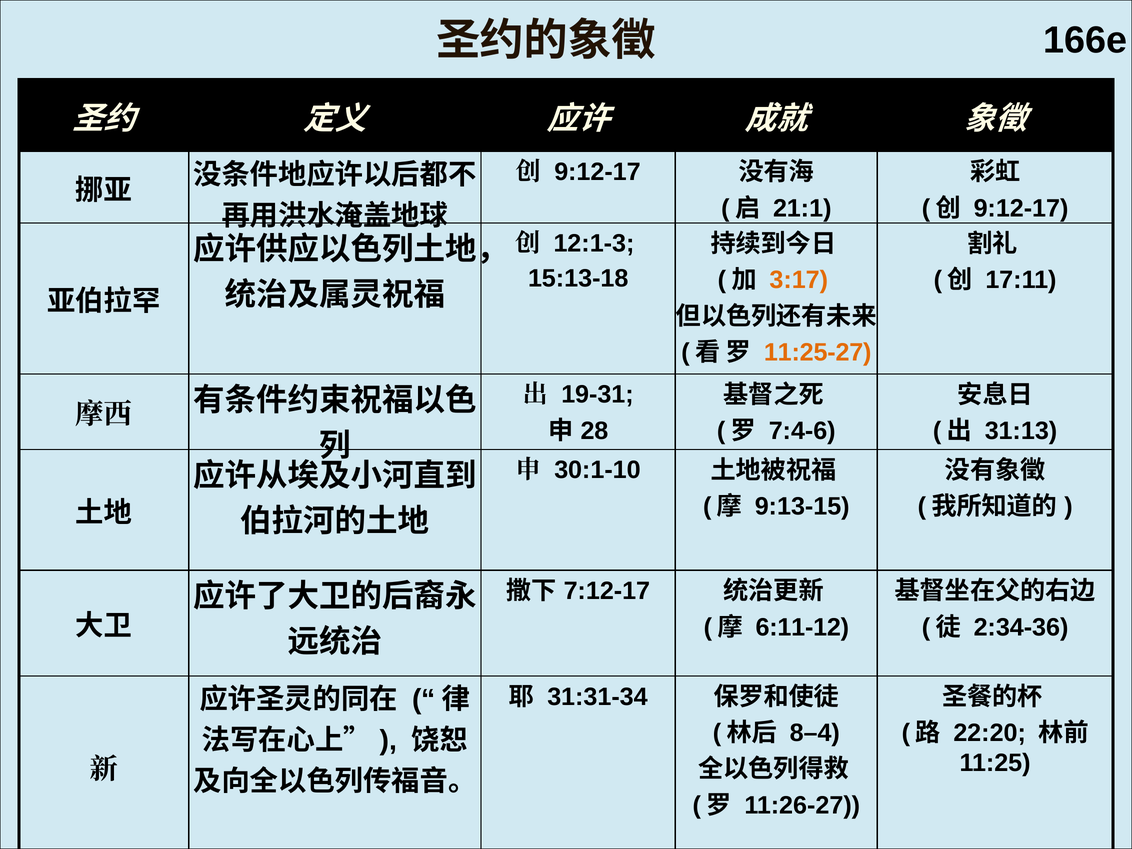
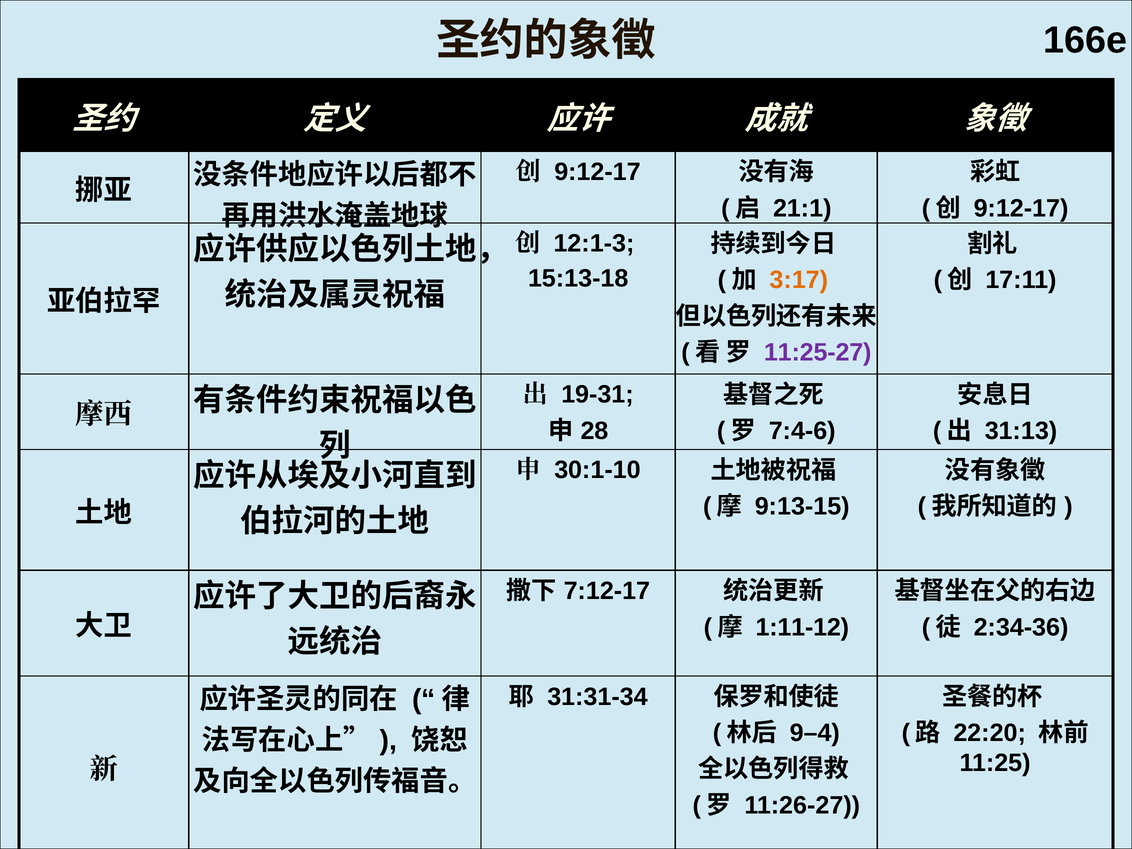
11:25-27 colour: orange -> purple
6:11-12: 6:11-12 -> 1:11-12
8–4: 8–4 -> 9–4
